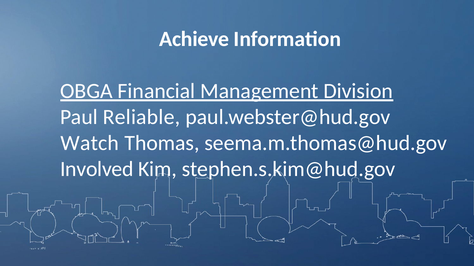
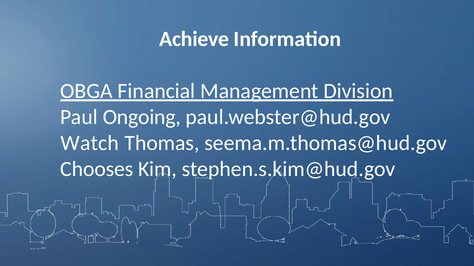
Reliable: Reliable -> Ongoing
Involved: Involved -> Chooses
